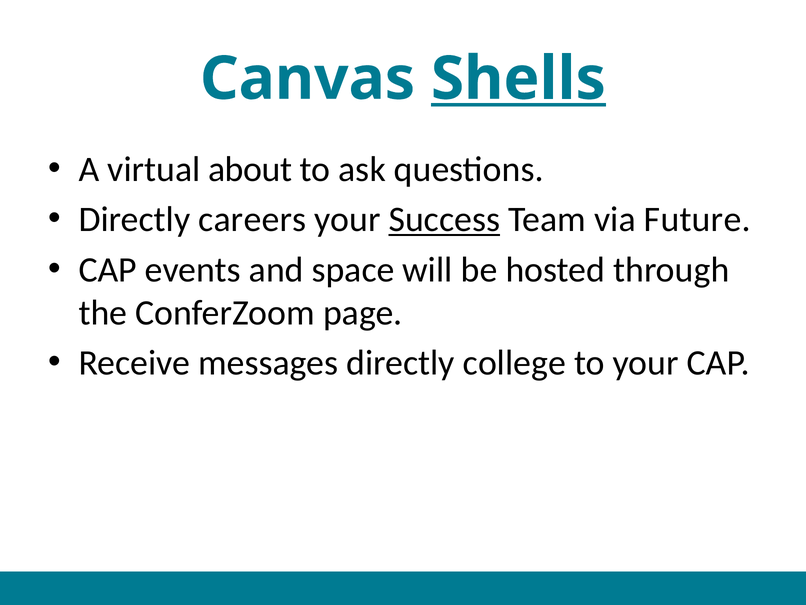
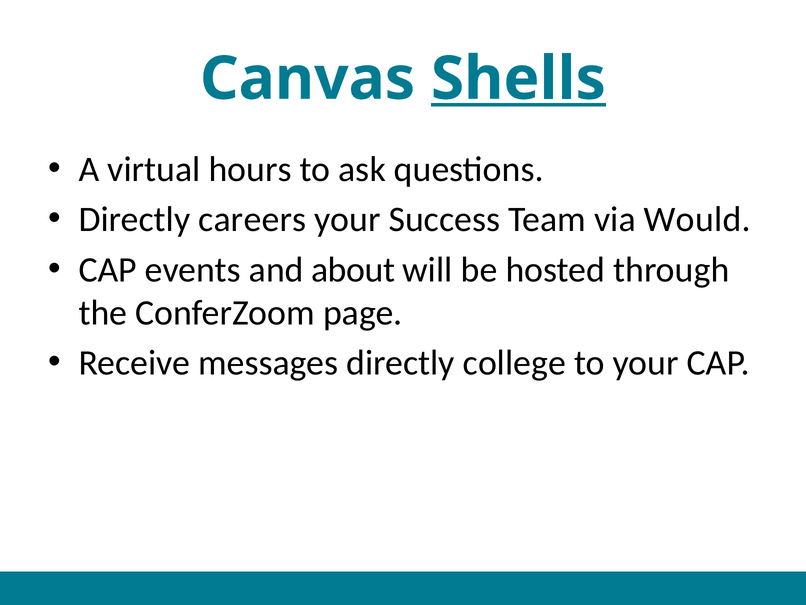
about: about -> hours
Success underline: present -> none
Future: Future -> Would
space: space -> about
